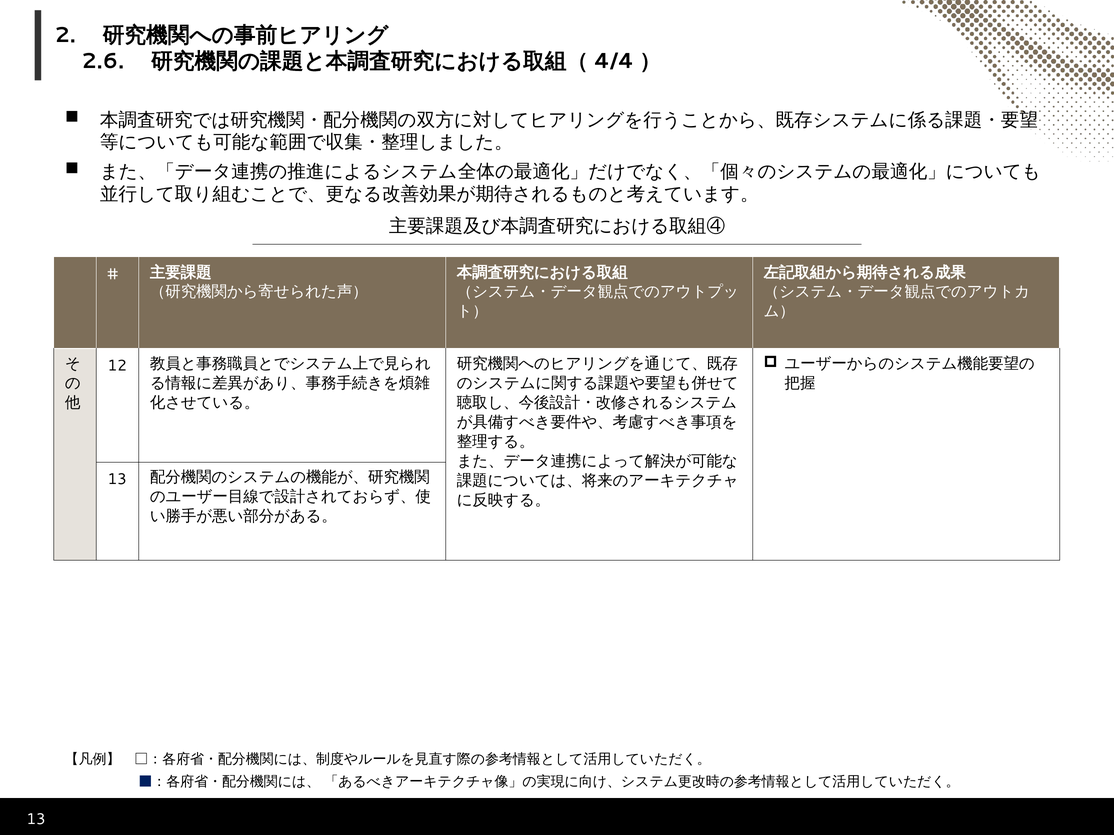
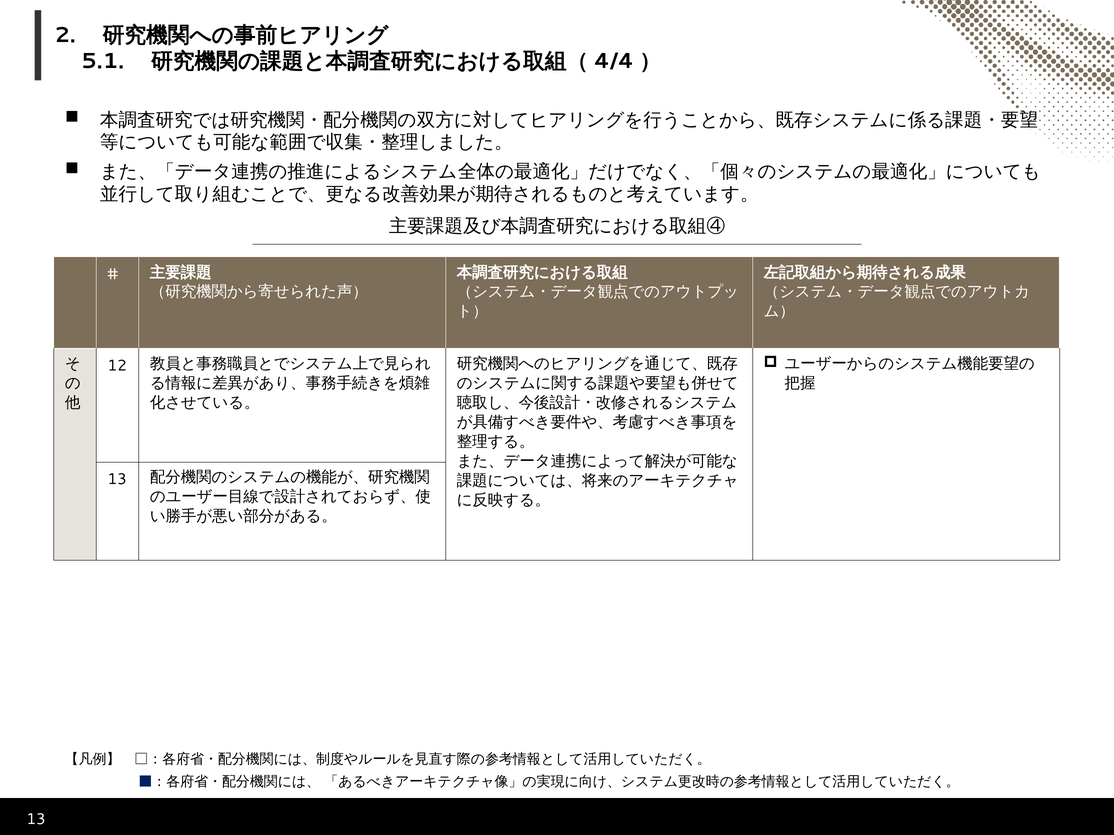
2.6: 2.6 -> 5.1
